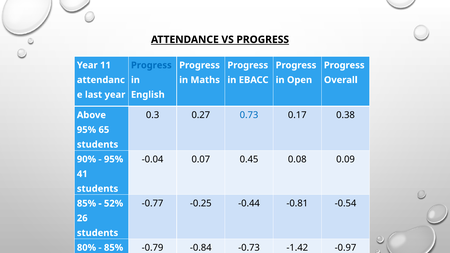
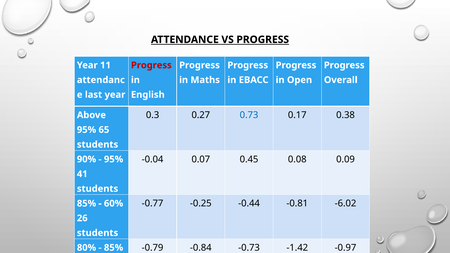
Progress at (151, 65) colour: blue -> red
-0.54: -0.54 -> -6.02
52%: 52% -> 60%
